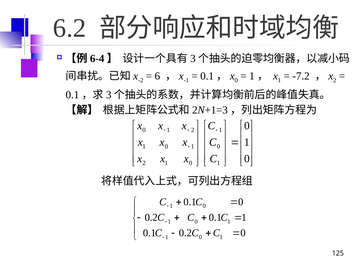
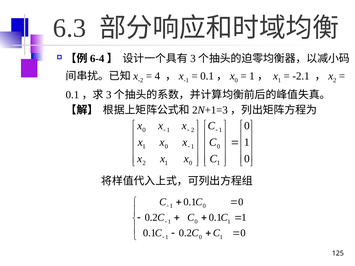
6.2: 6.2 -> 6.3
6: 6 -> 4
-7.2: -7.2 -> -2.1
